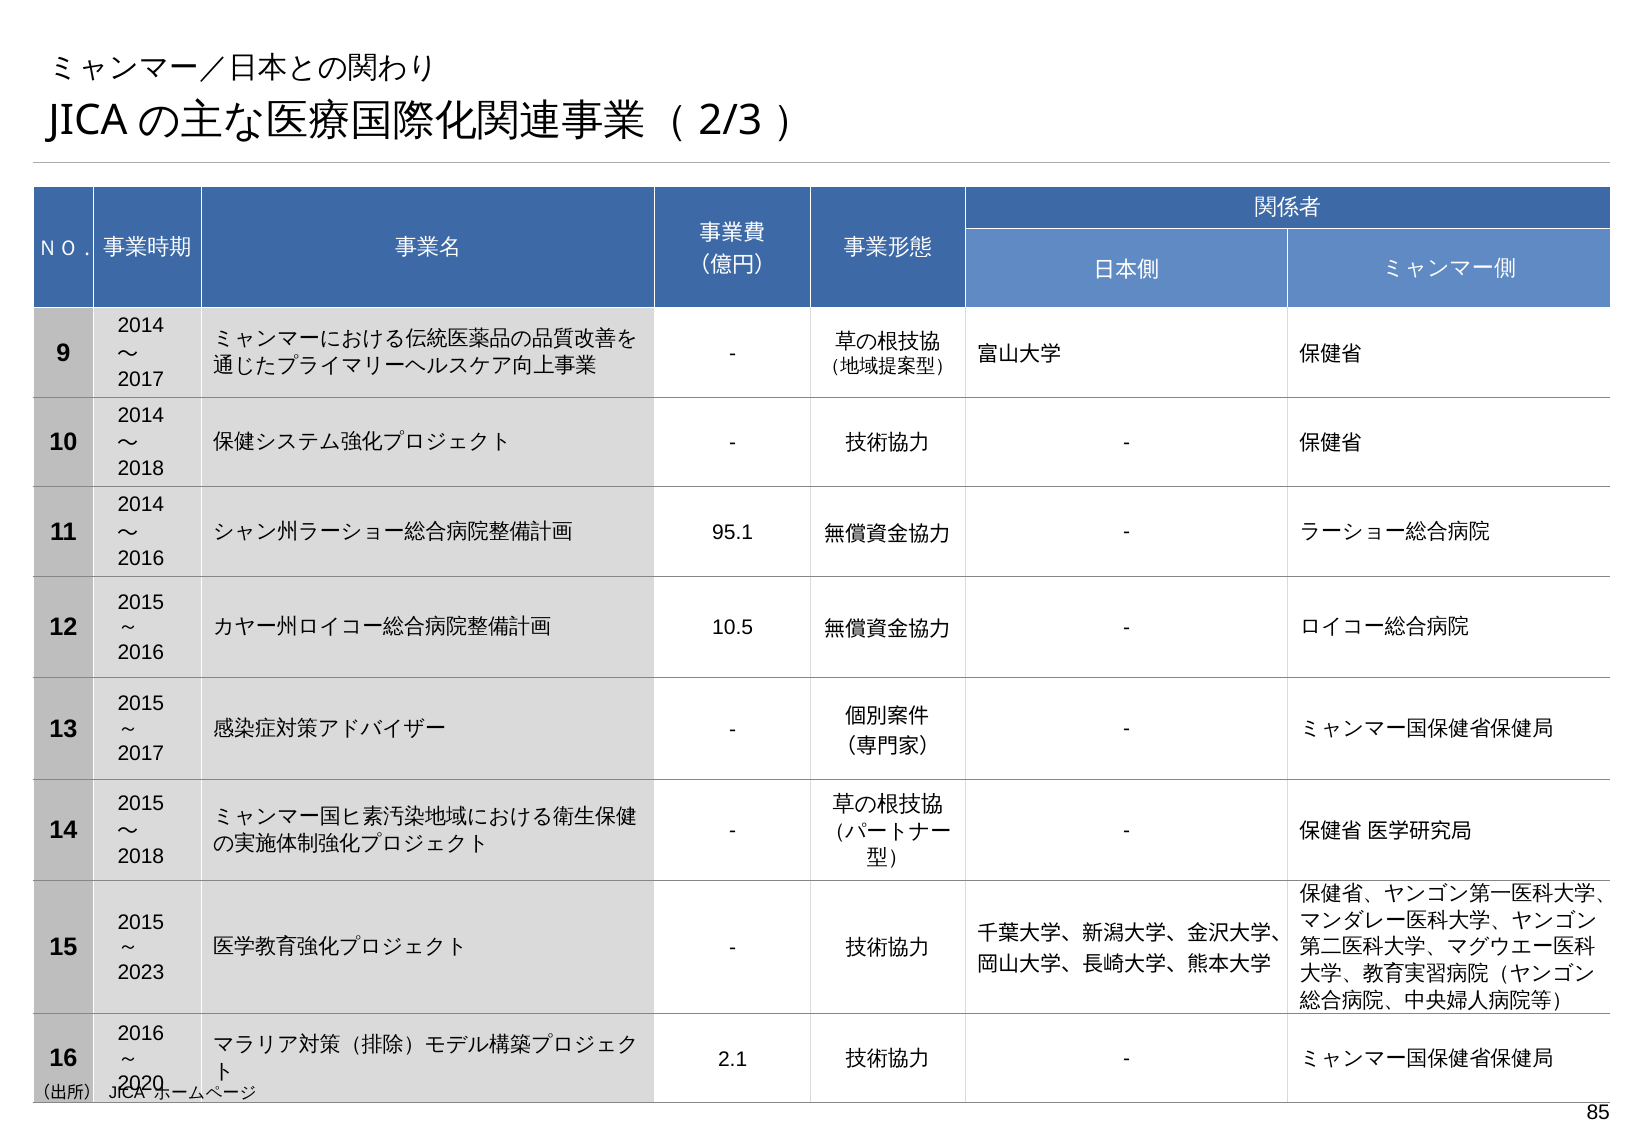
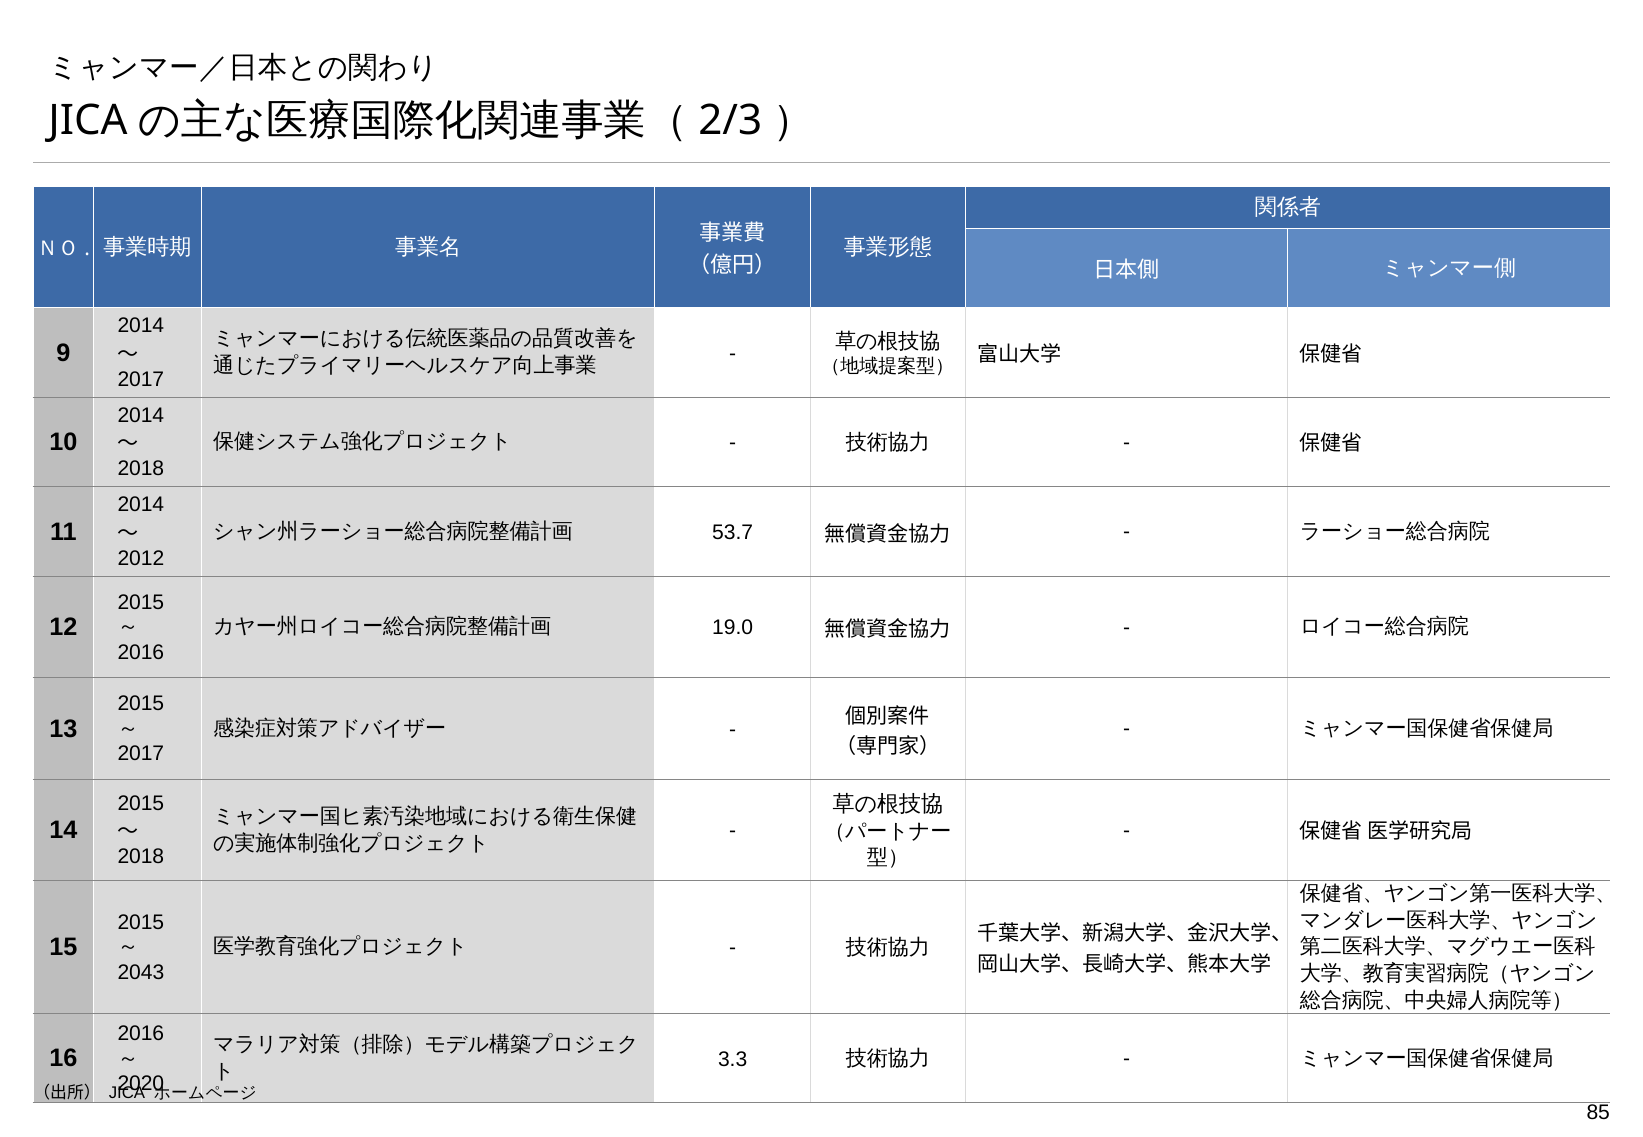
95.1: 95.1 -> 53.7
2016 at (141, 559): 2016 -> 2012
10.5: 10.5 -> 19.0
2023: 2023 -> 2043
2.1: 2.1 -> 3.3
